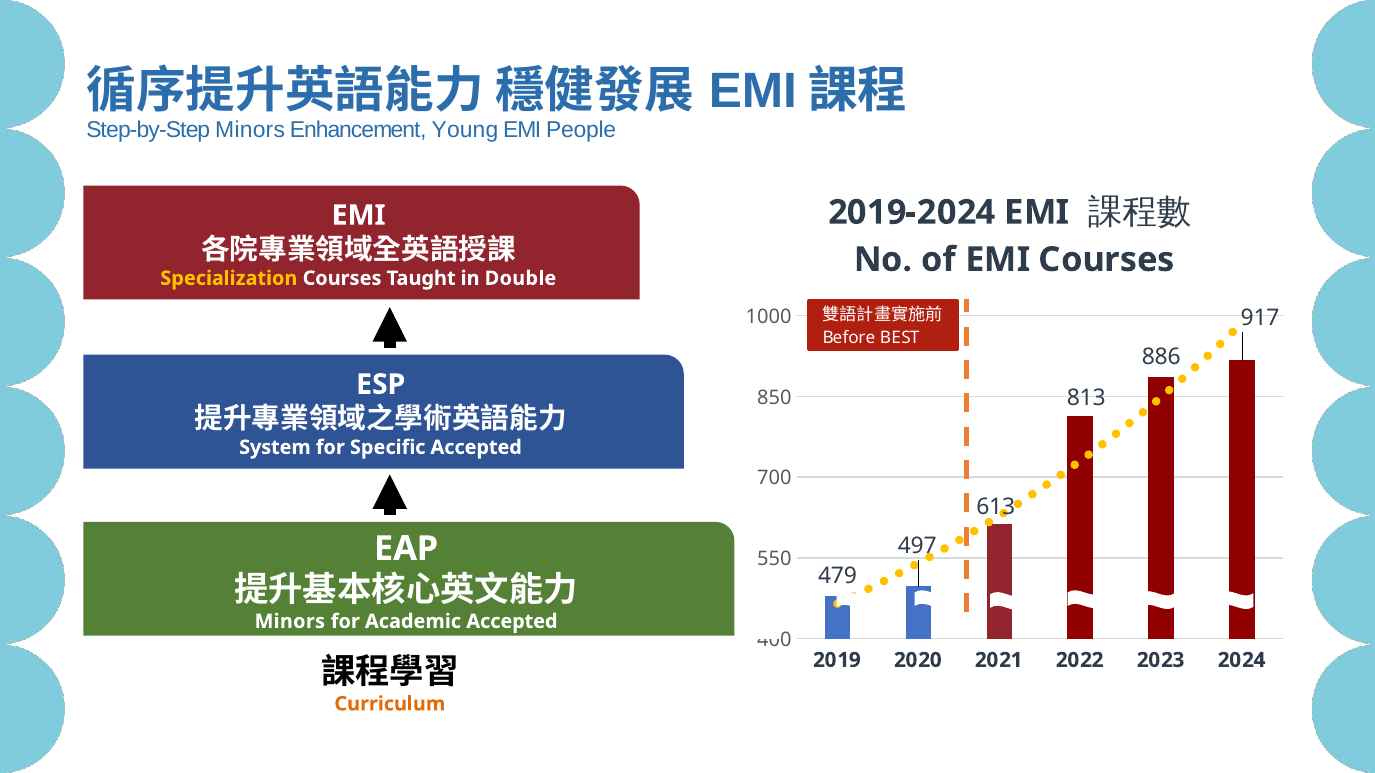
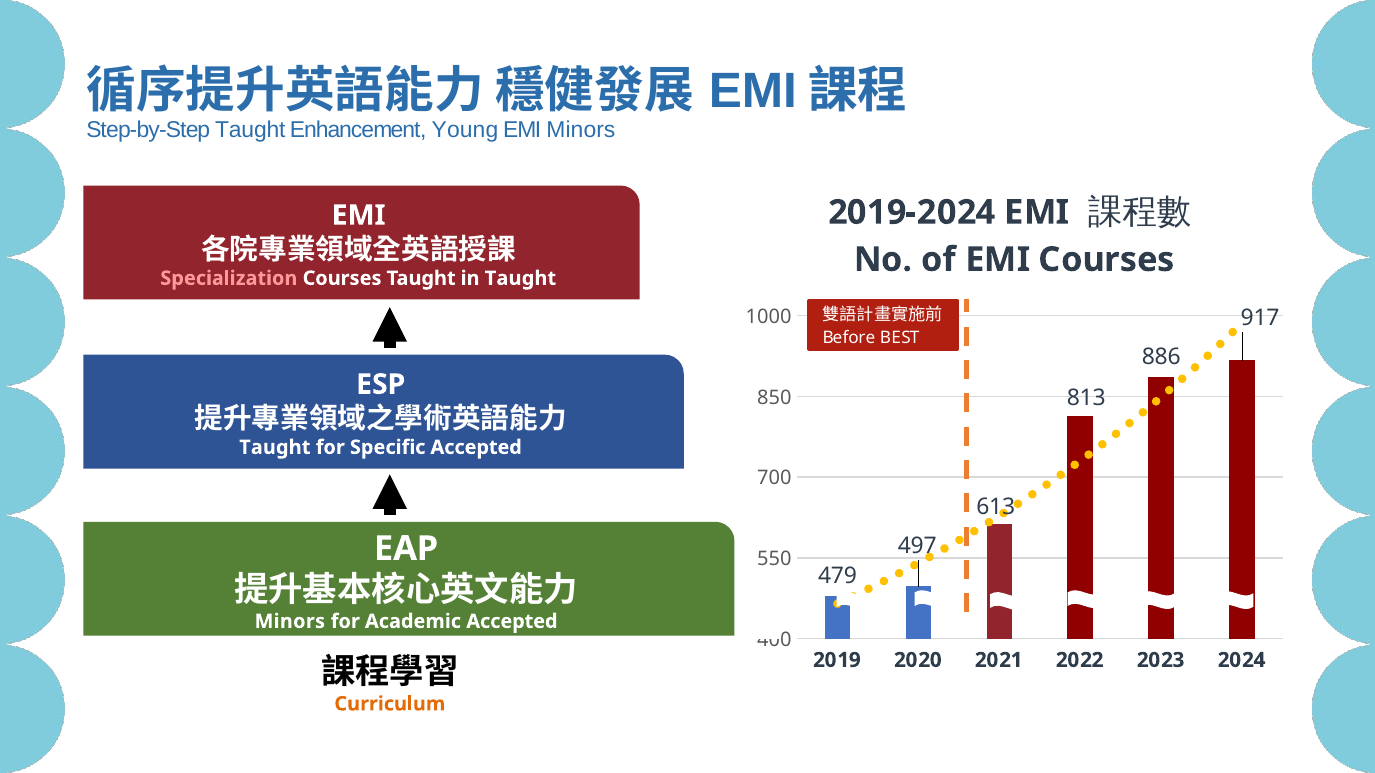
Step-by-Step Minors: Minors -> Taught
EMI People: People -> Minors
Specialization colour: yellow -> pink
in Double: Double -> Taught
System at (275, 448): System -> Taught
